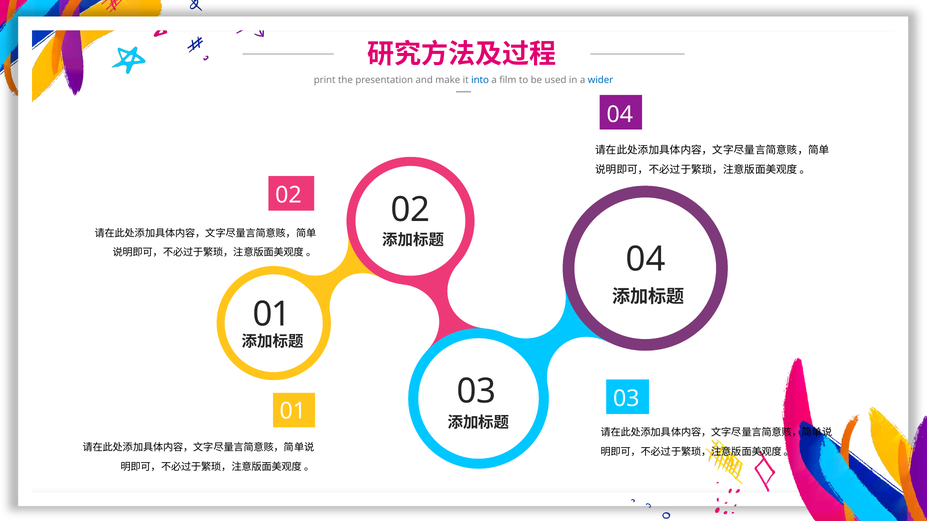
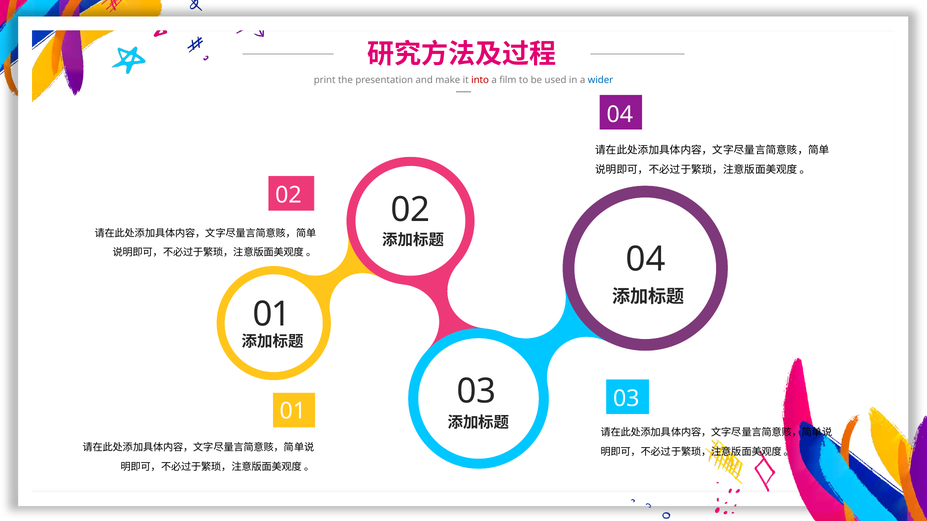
into colour: blue -> red
